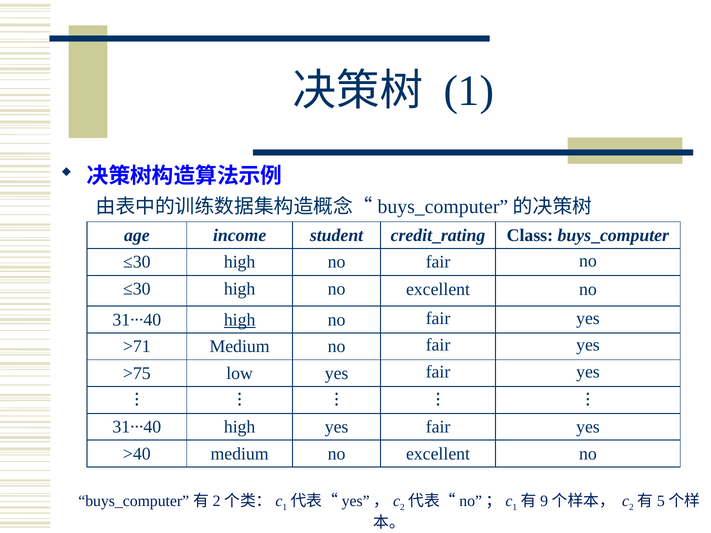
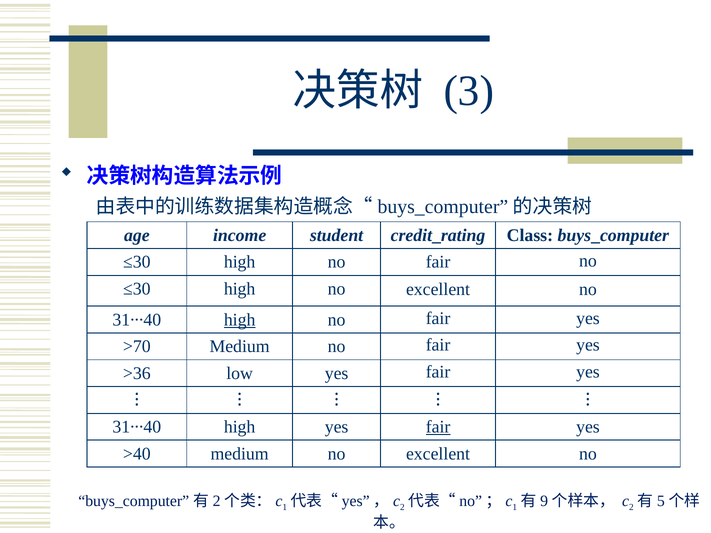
1 at (469, 91): 1 -> 3
>71: >71 -> >70
>75: >75 -> >36
fair at (438, 427) underline: none -> present
